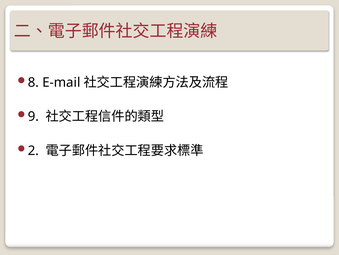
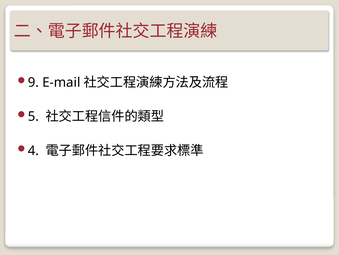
8: 8 -> 9
9: 9 -> 5
2: 2 -> 4
